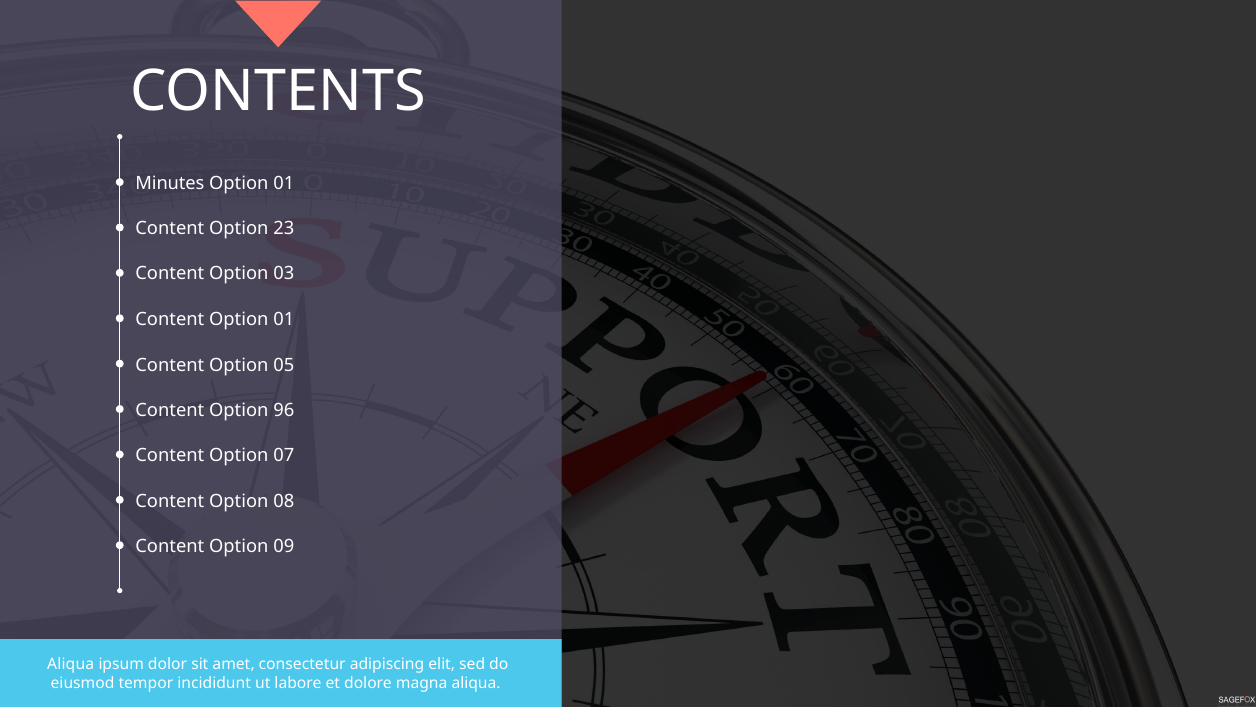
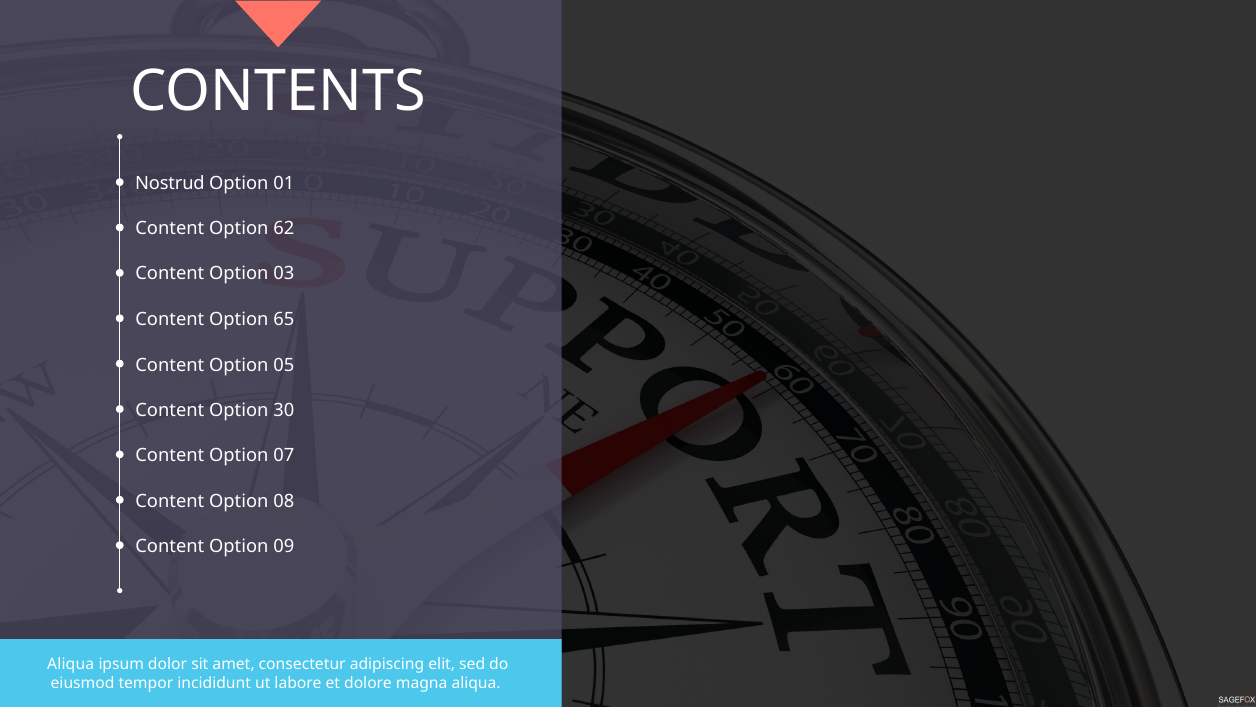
Minutes: Minutes -> Nostrud
23: 23 -> 62
Content Option 01: 01 -> 65
96: 96 -> 30
